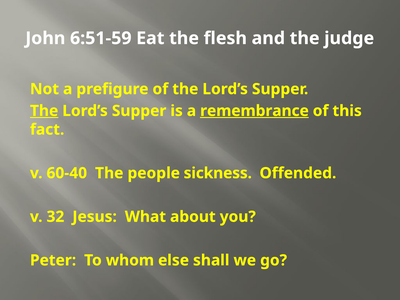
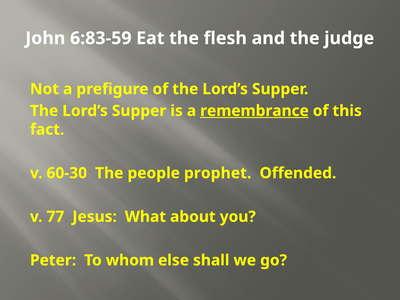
6:51-59: 6:51-59 -> 6:83-59
The at (44, 111) underline: present -> none
60-40: 60-40 -> 60-30
sickness: sickness -> prophet
32: 32 -> 77
